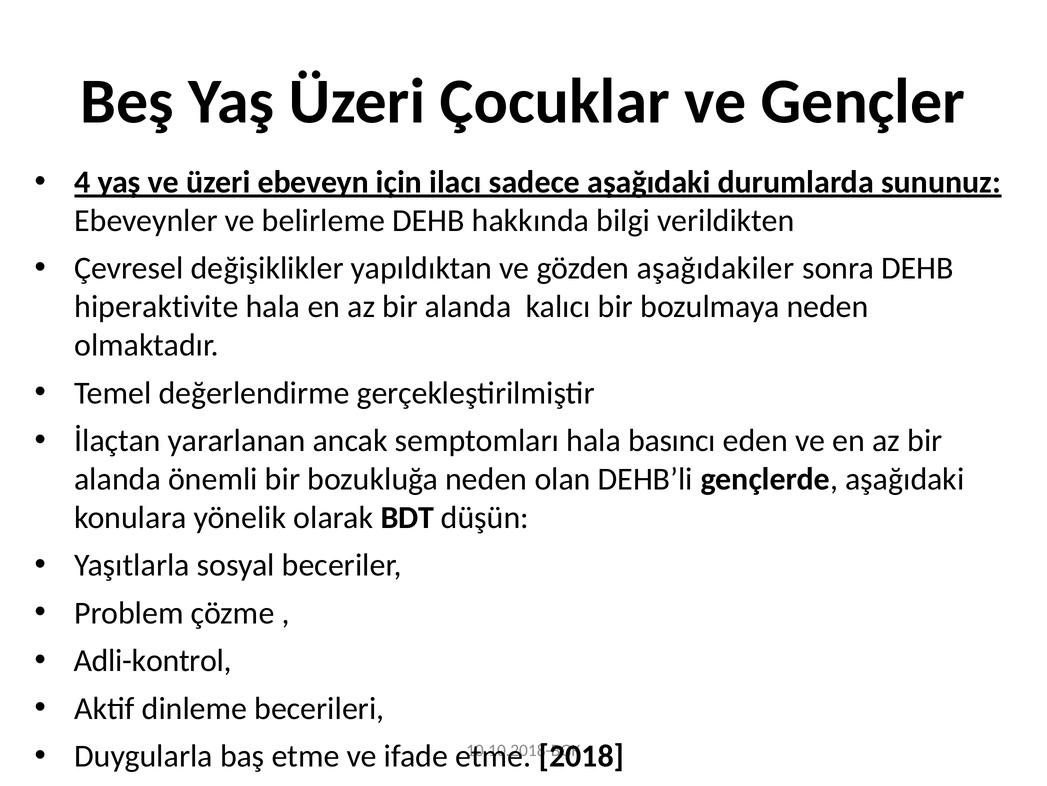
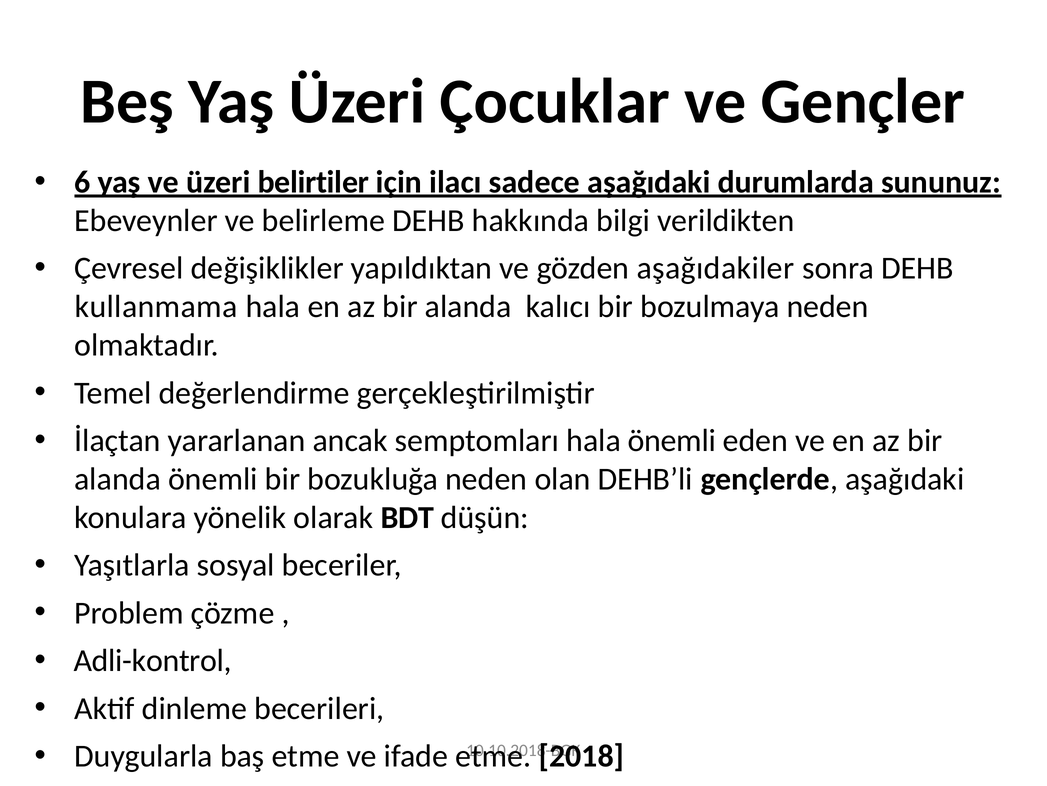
4: 4 -> 6
ebeveyn: ebeveyn -> belirtiler
hiperaktivite: hiperaktivite -> kullanmama
hala basıncı: basıncı -> önemli
